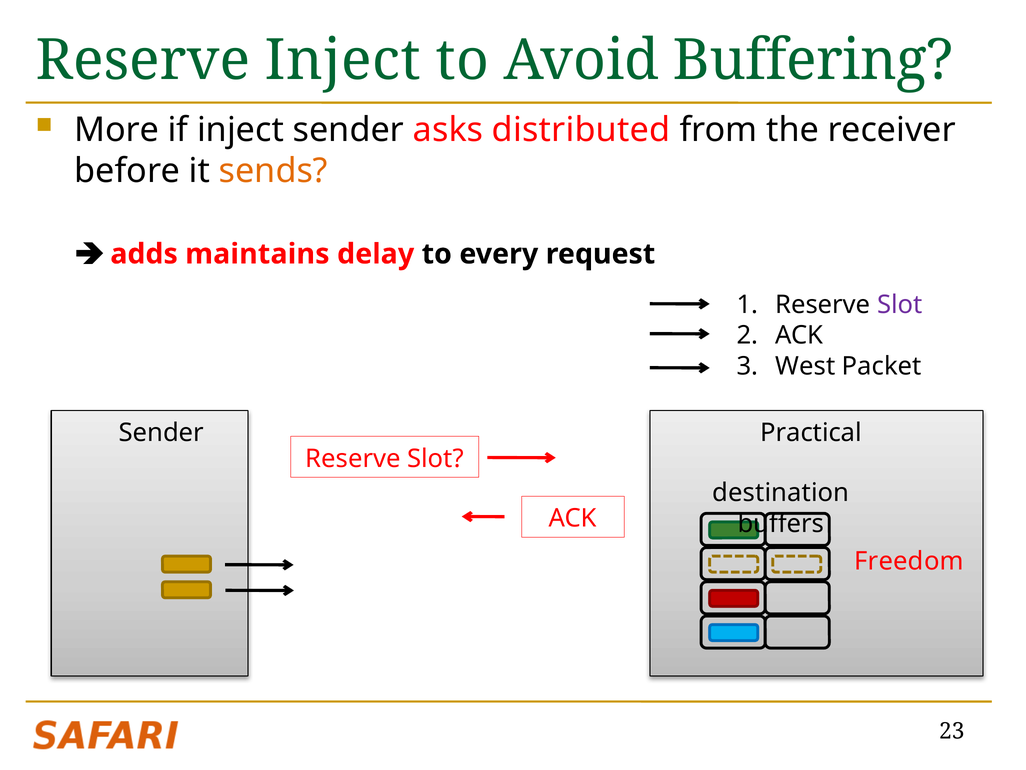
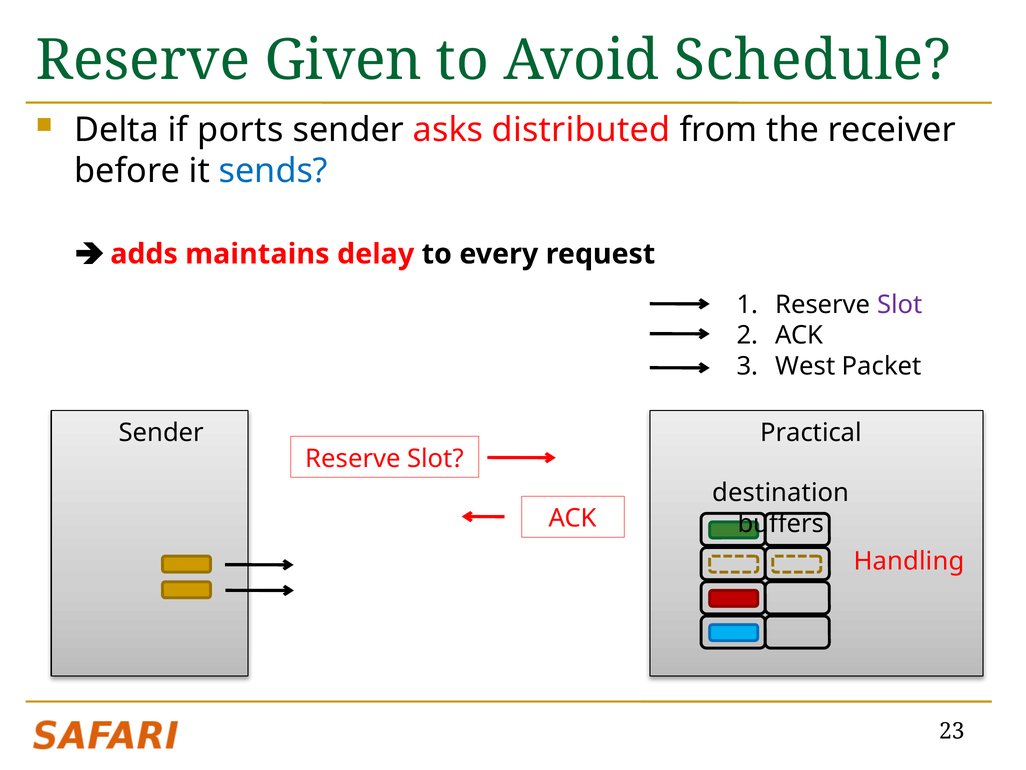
Reserve Inject: Inject -> Given
Buffering: Buffering -> Schedule
More: More -> Delta
if inject: inject -> ports
sends colour: orange -> blue
Freedom: Freedom -> Handling
